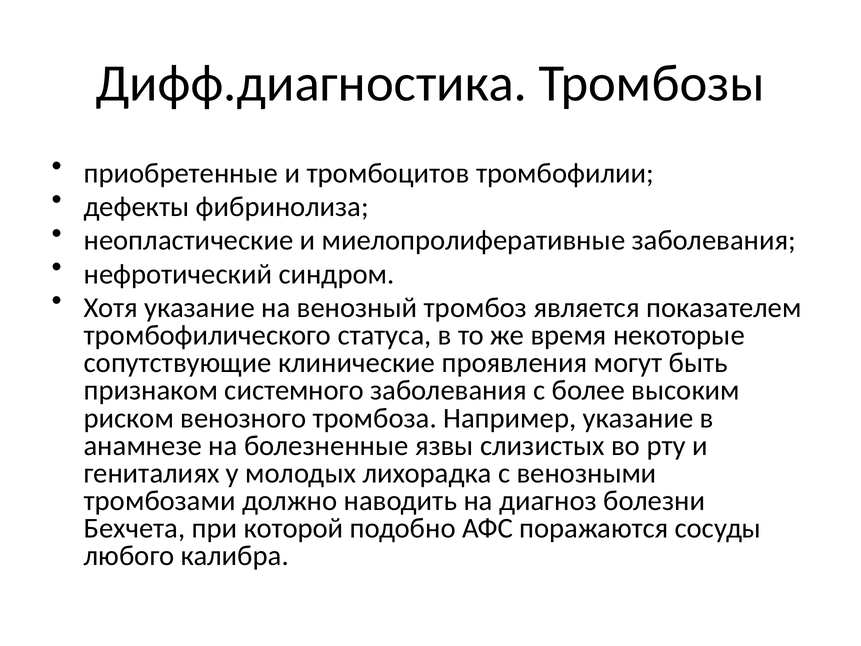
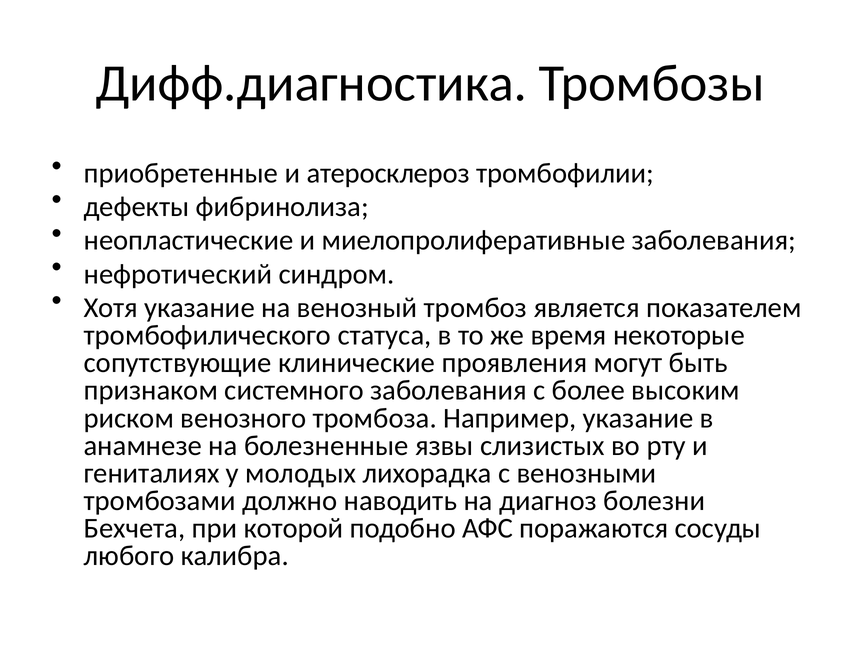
тромбоцитов: тромбоцитов -> атеросклероз
